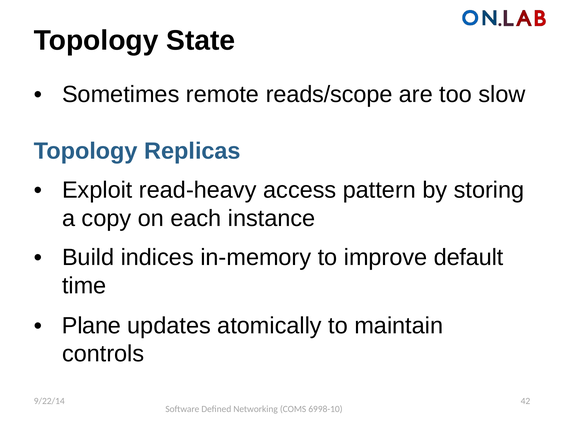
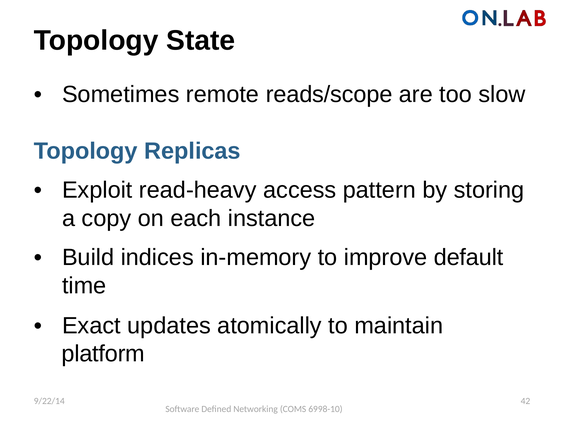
Plane: Plane -> Exact
controls: controls -> platform
